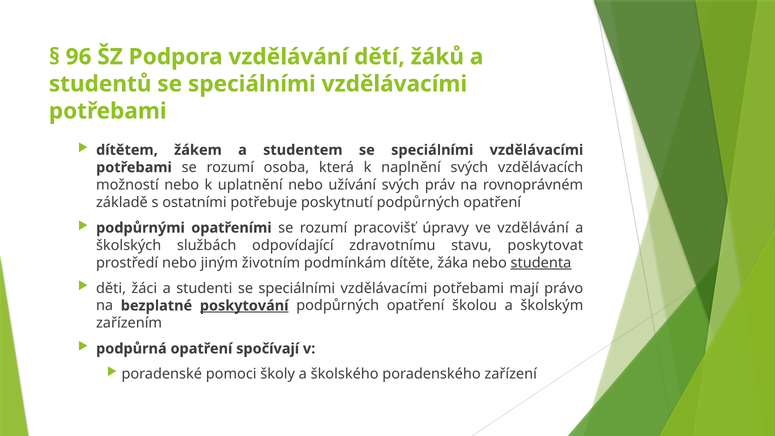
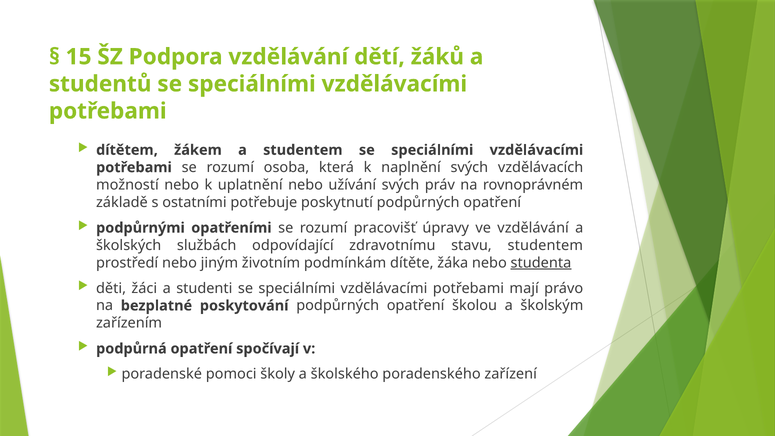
96: 96 -> 15
stavu poskytovat: poskytovat -> studentem
poskytování underline: present -> none
